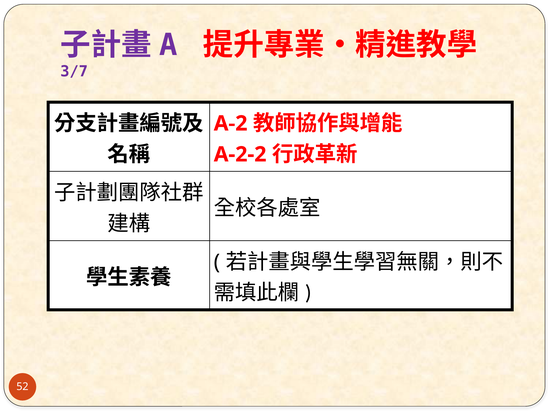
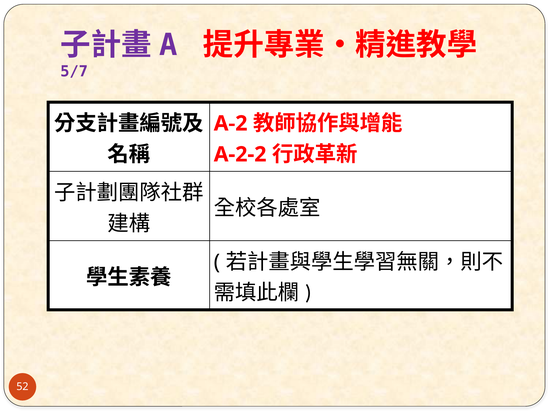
3/7: 3/7 -> 5/7
